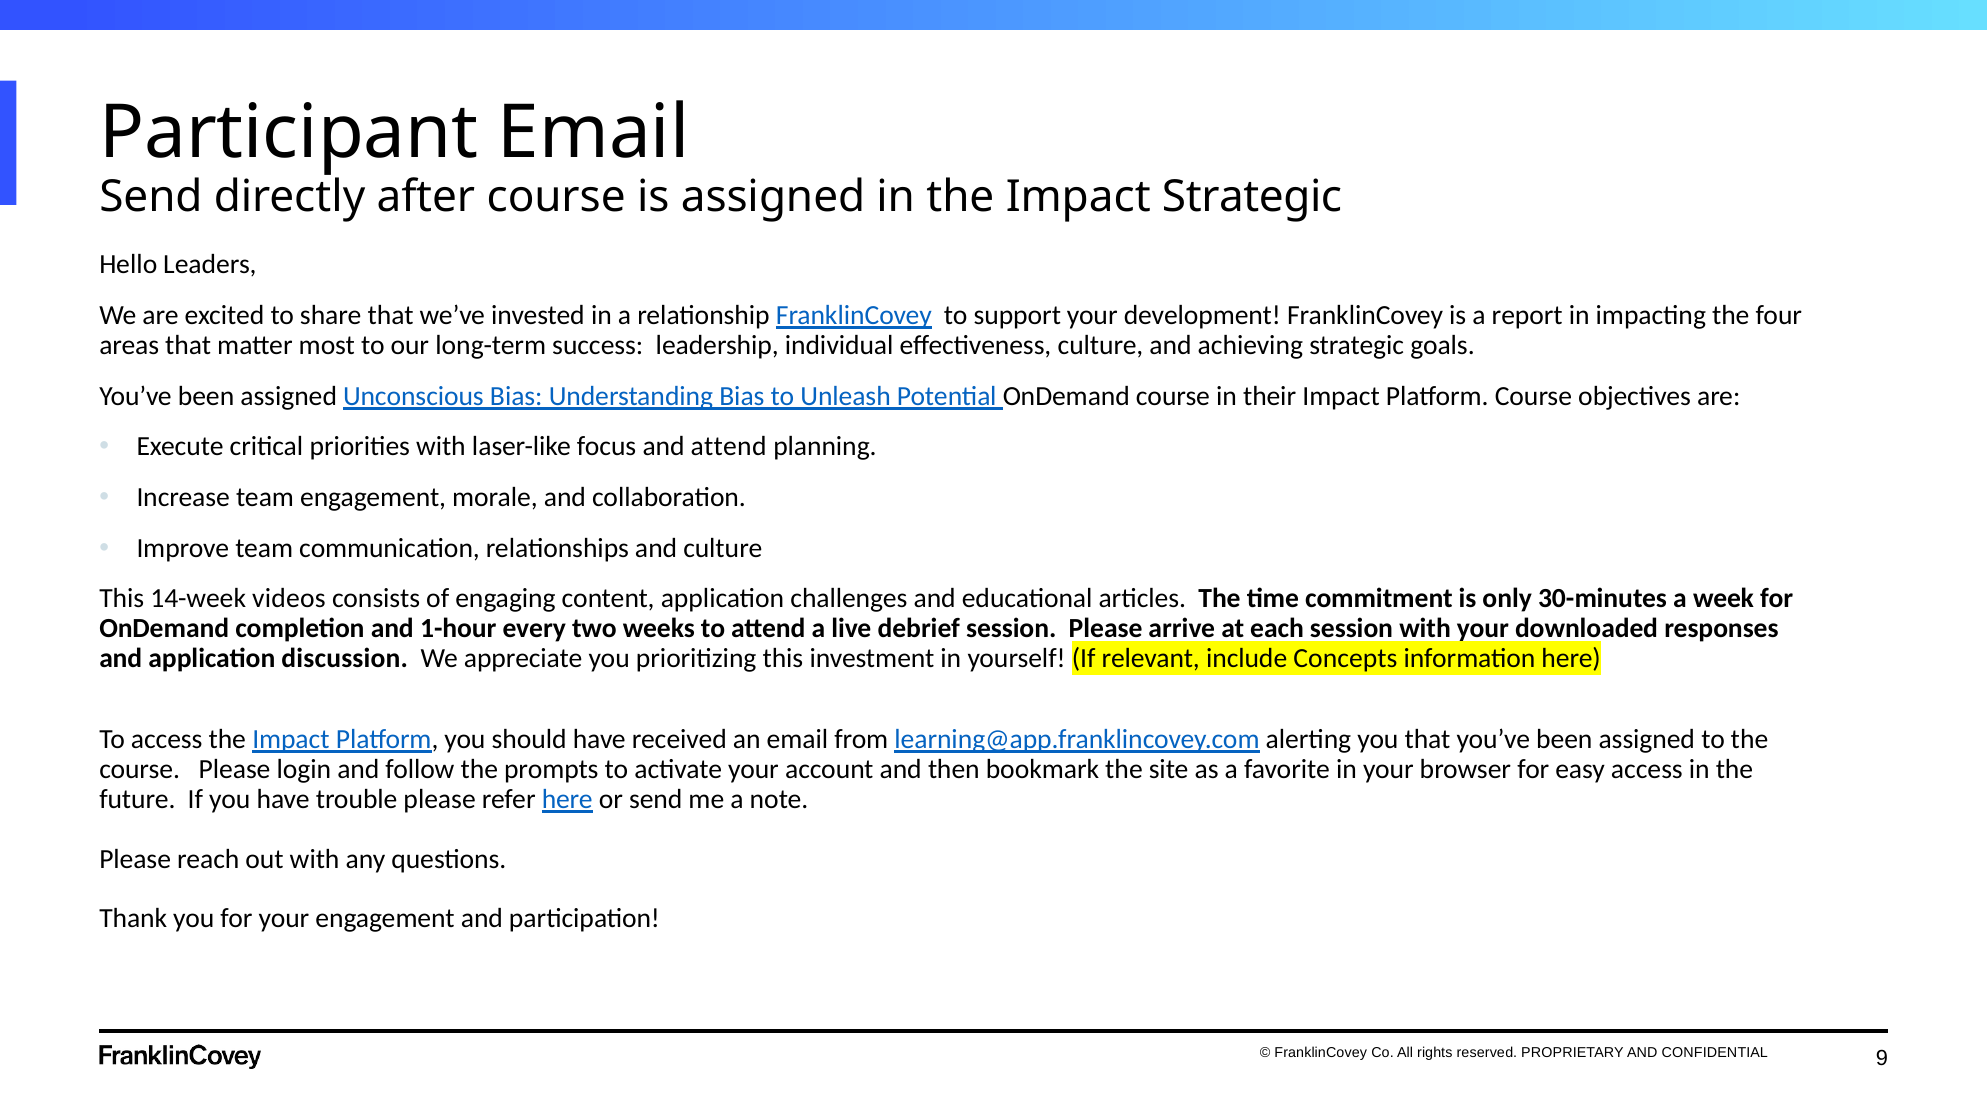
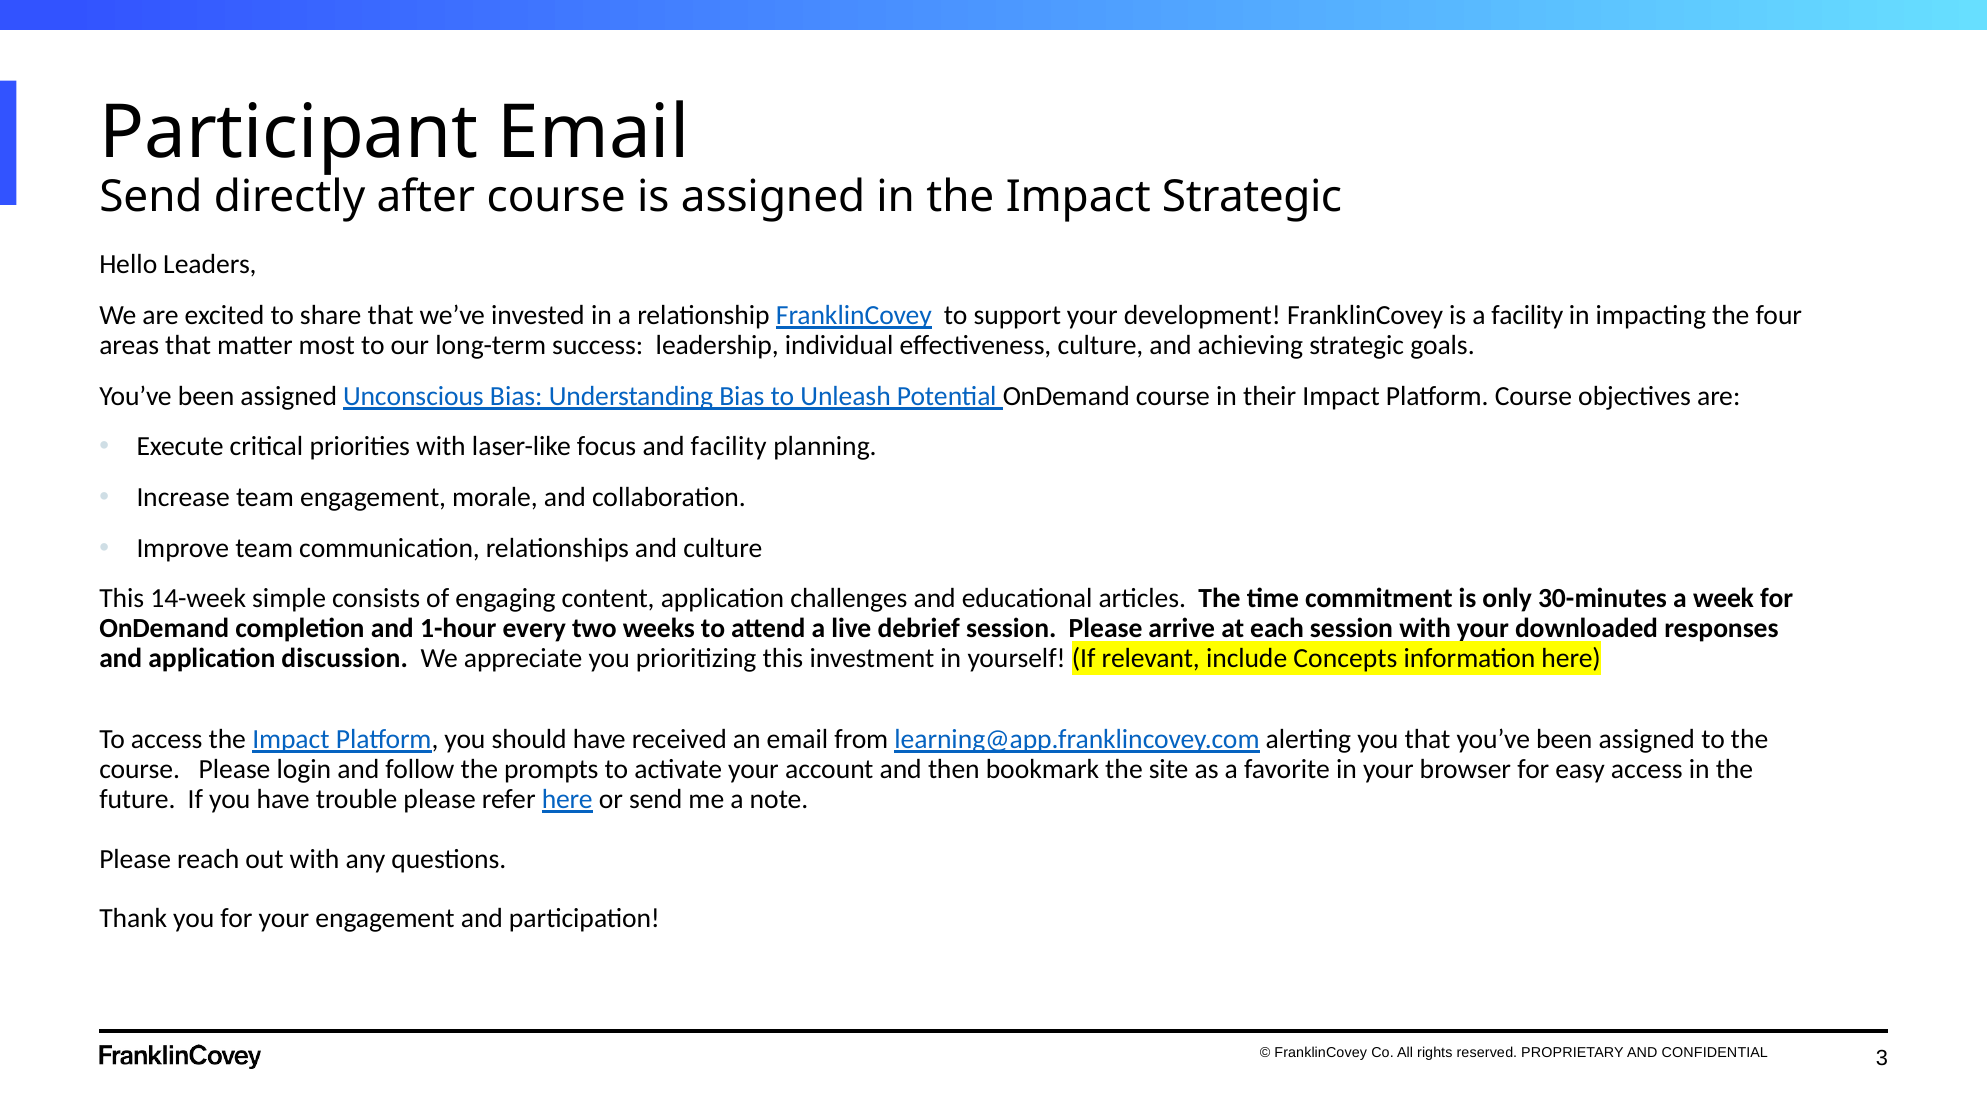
a report: report -> facility
and attend: attend -> facility
videos: videos -> simple
9: 9 -> 3
